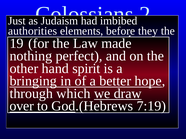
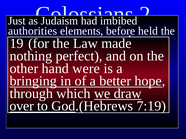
they: they -> held
spirit: spirit -> were
